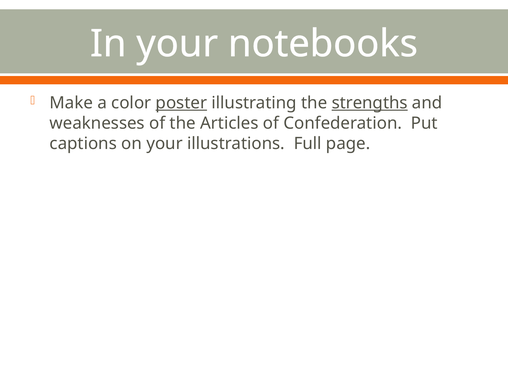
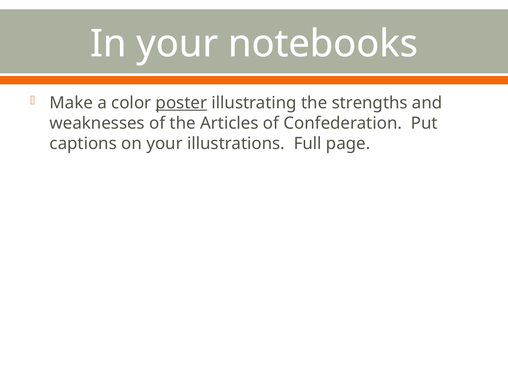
strengths underline: present -> none
